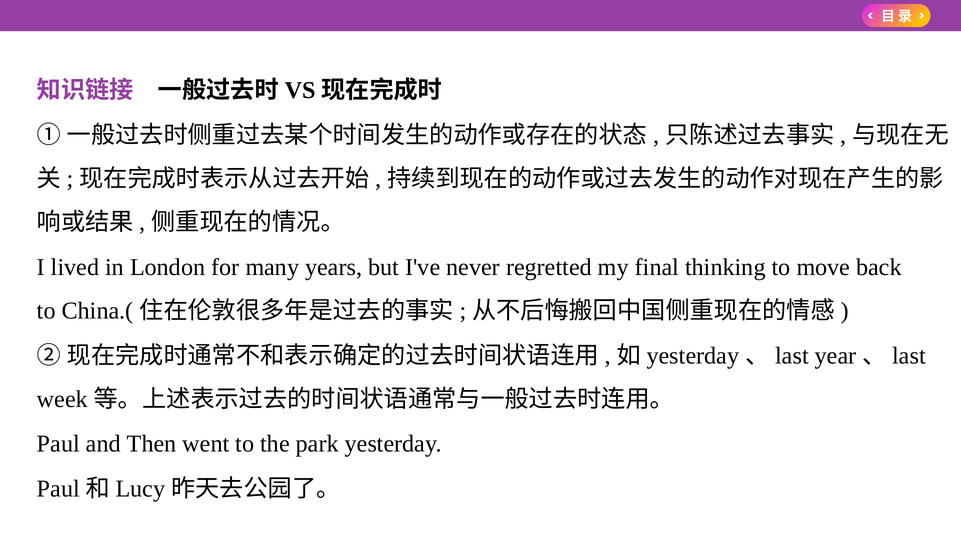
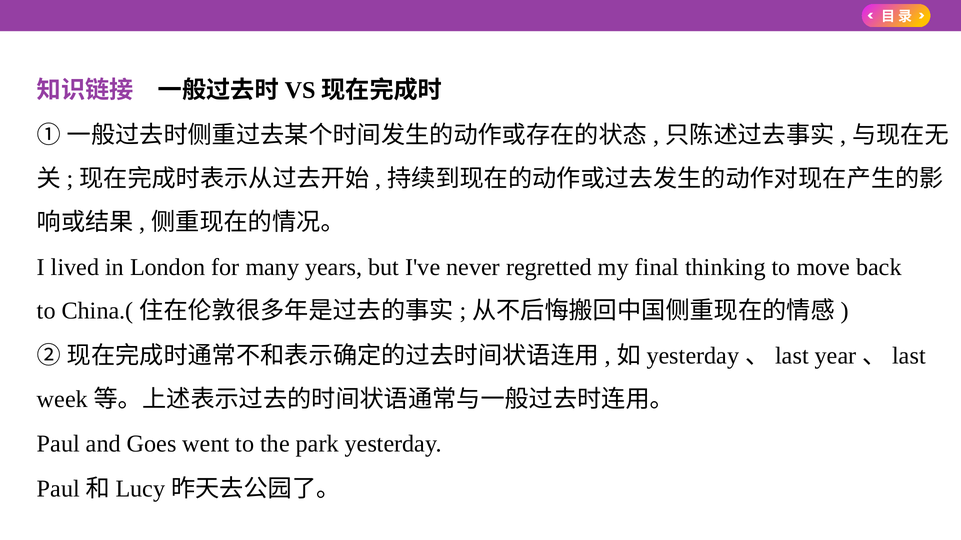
Then: Then -> Goes
